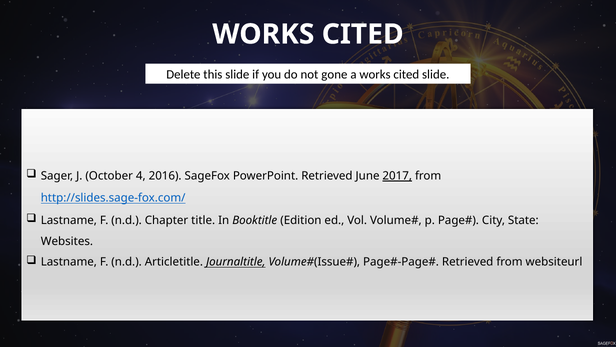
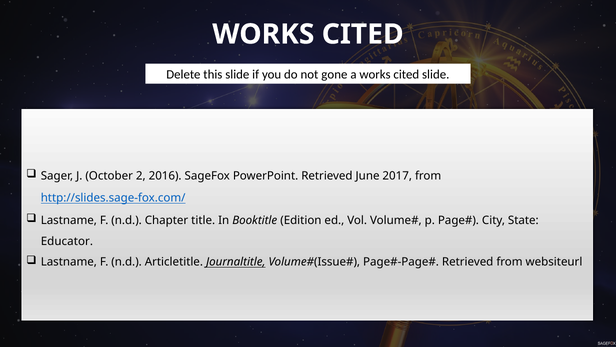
4: 4 -> 2
2017 underline: present -> none
Websites: Websites -> Educator
